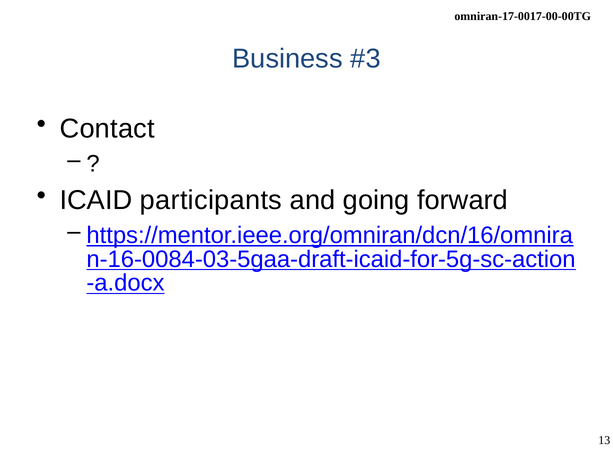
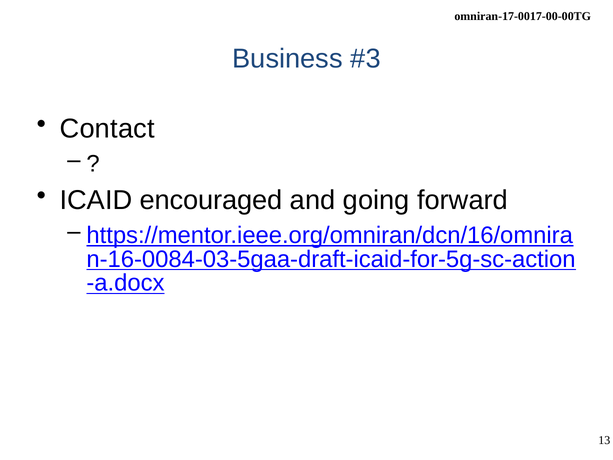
participants: participants -> encouraged
